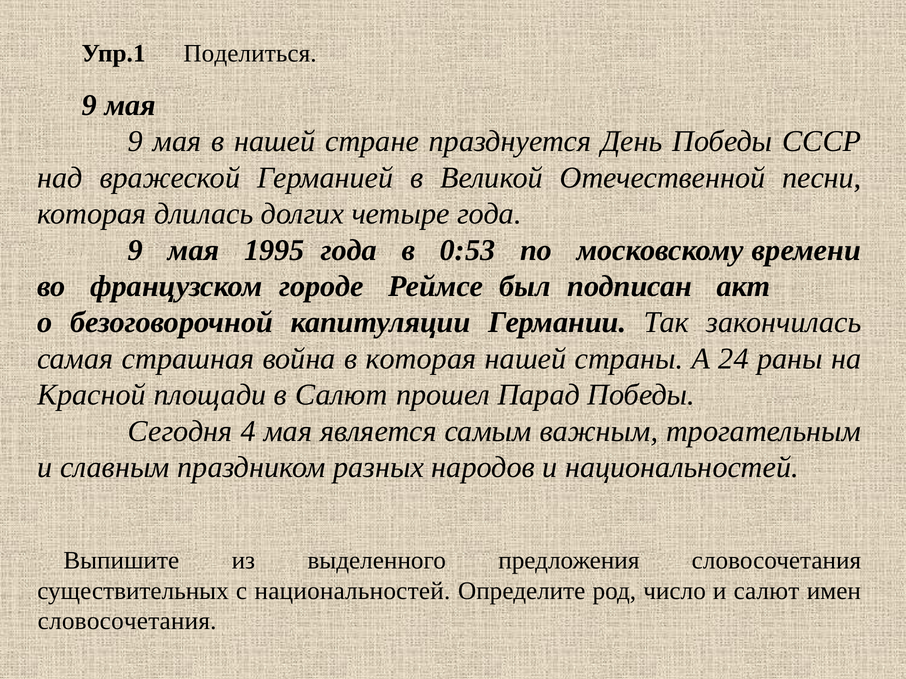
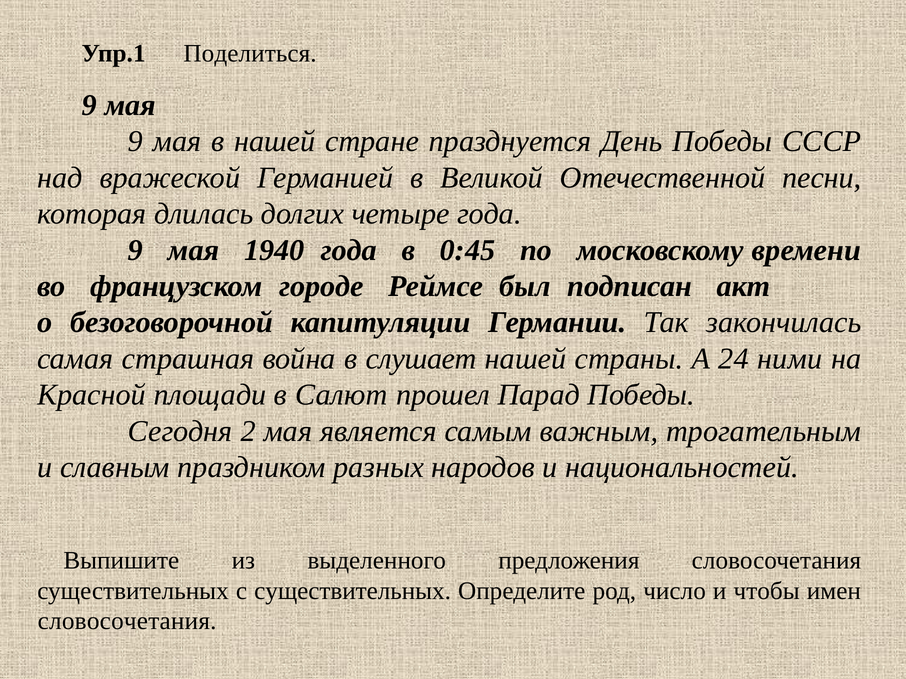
1995: 1995 -> 1940
0:53: 0:53 -> 0:45
в которая: которая -> слушает
раны: раны -> ними
4: 4 -> 2
с национальностей: национальностей -> существительных
и салют: салют -> чтобы
